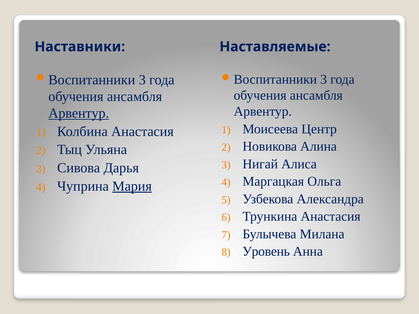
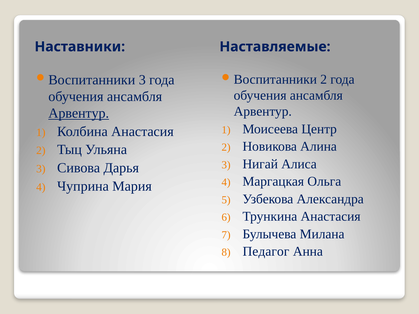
3 at (324, 80): 3 -> 2
Мария underline: present -> none
Уровень: Уровень -> Педагог
